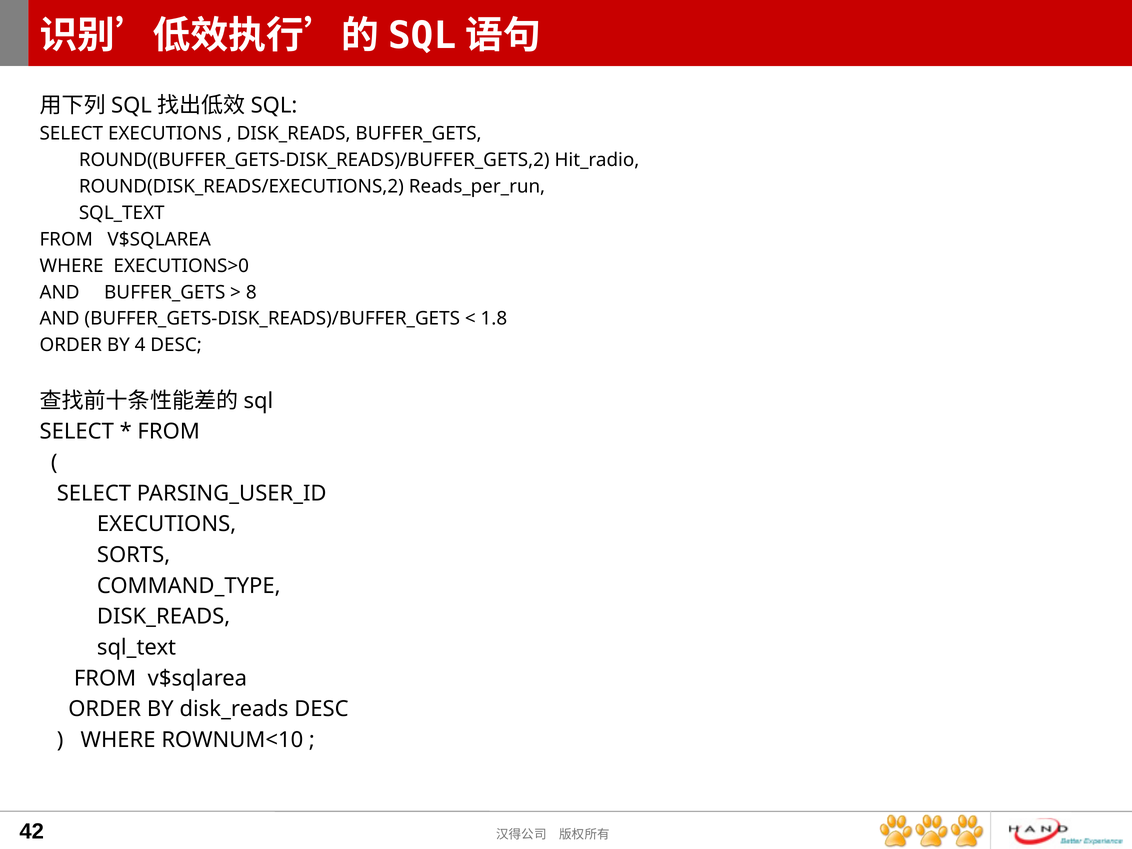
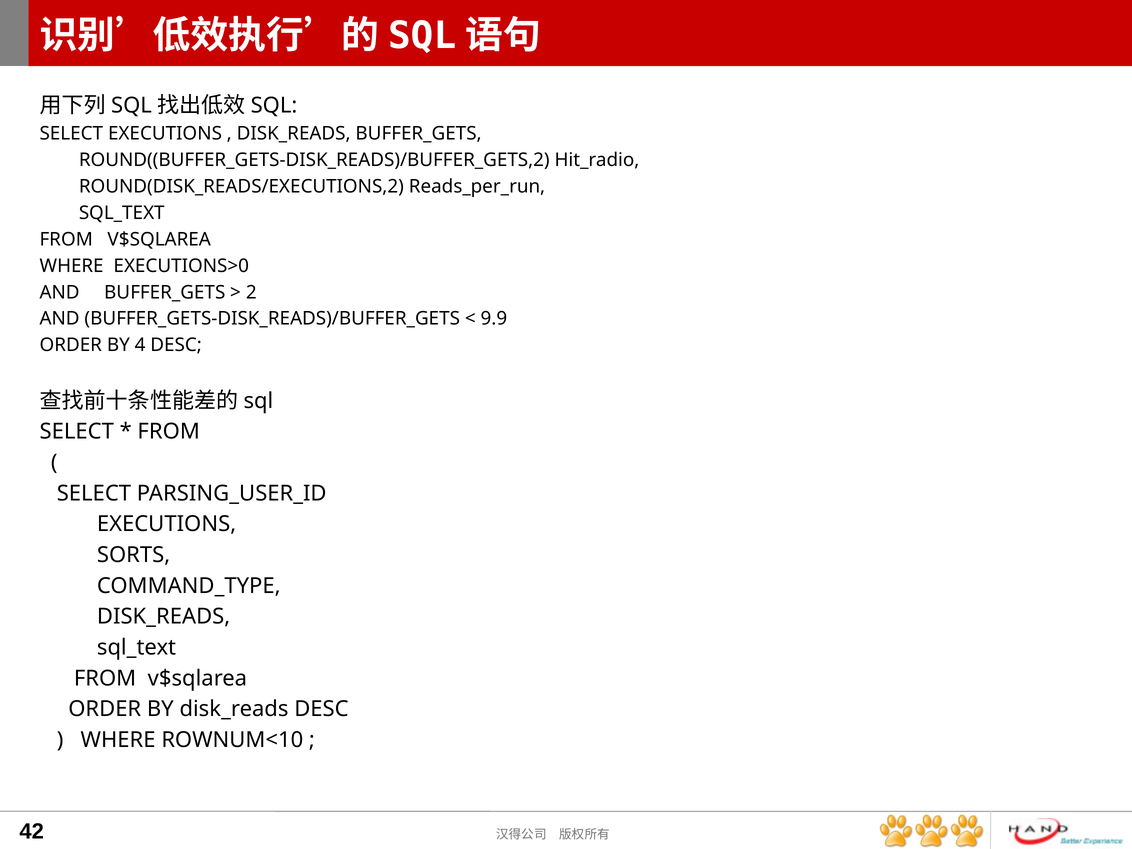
8: 8 -> 2
1.8: 1.8 -> 9.9
